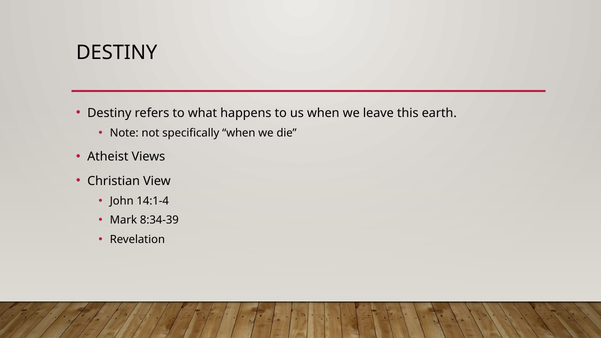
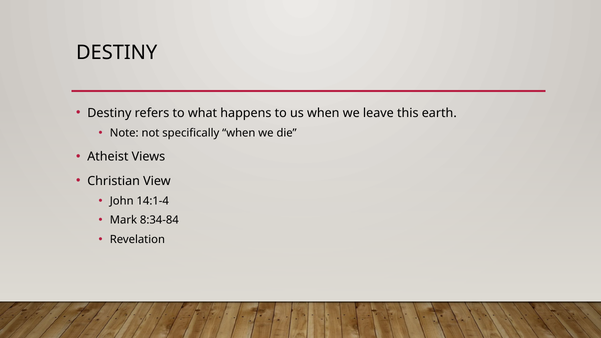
8:34-39: 8:34-39 -> 8:34-84
